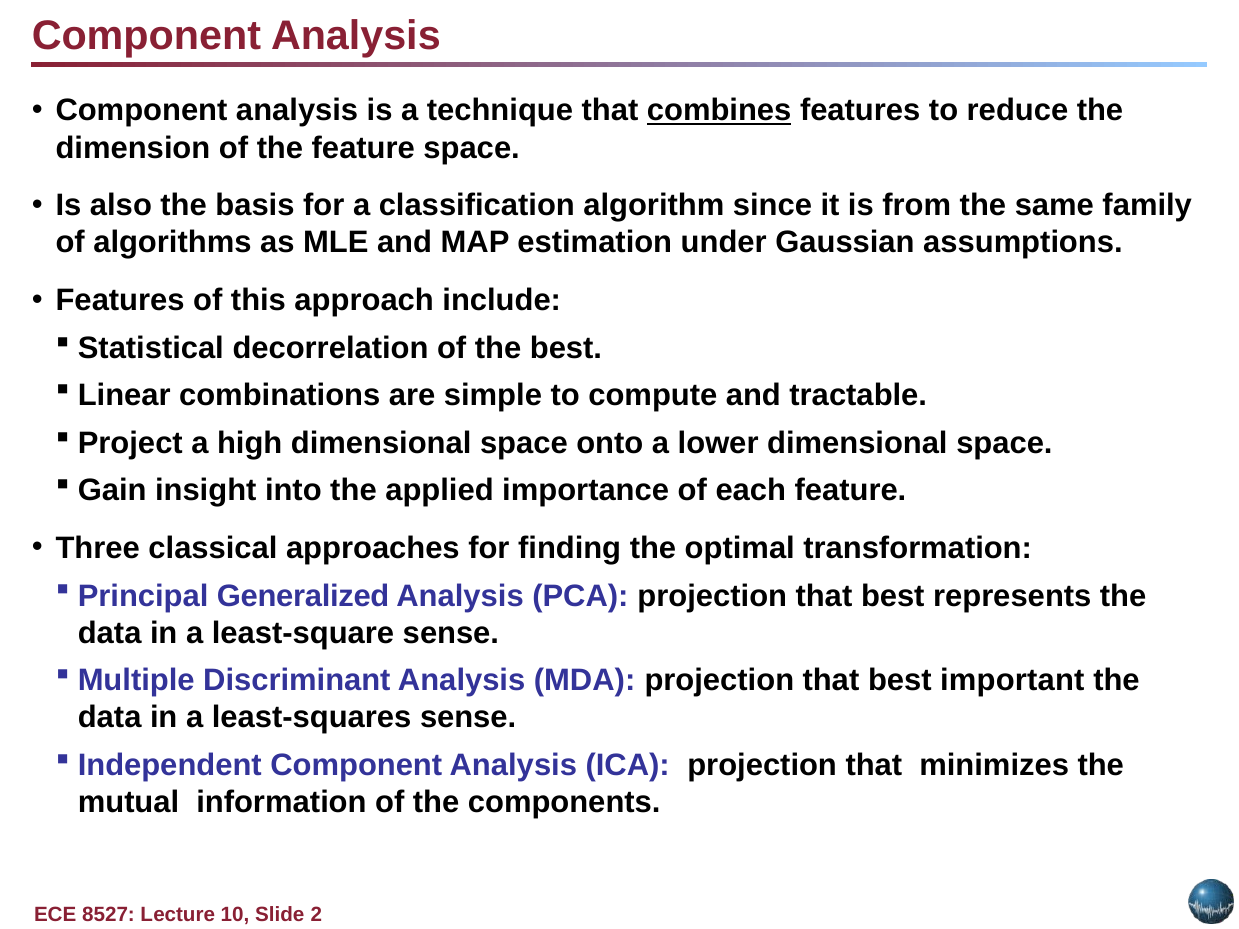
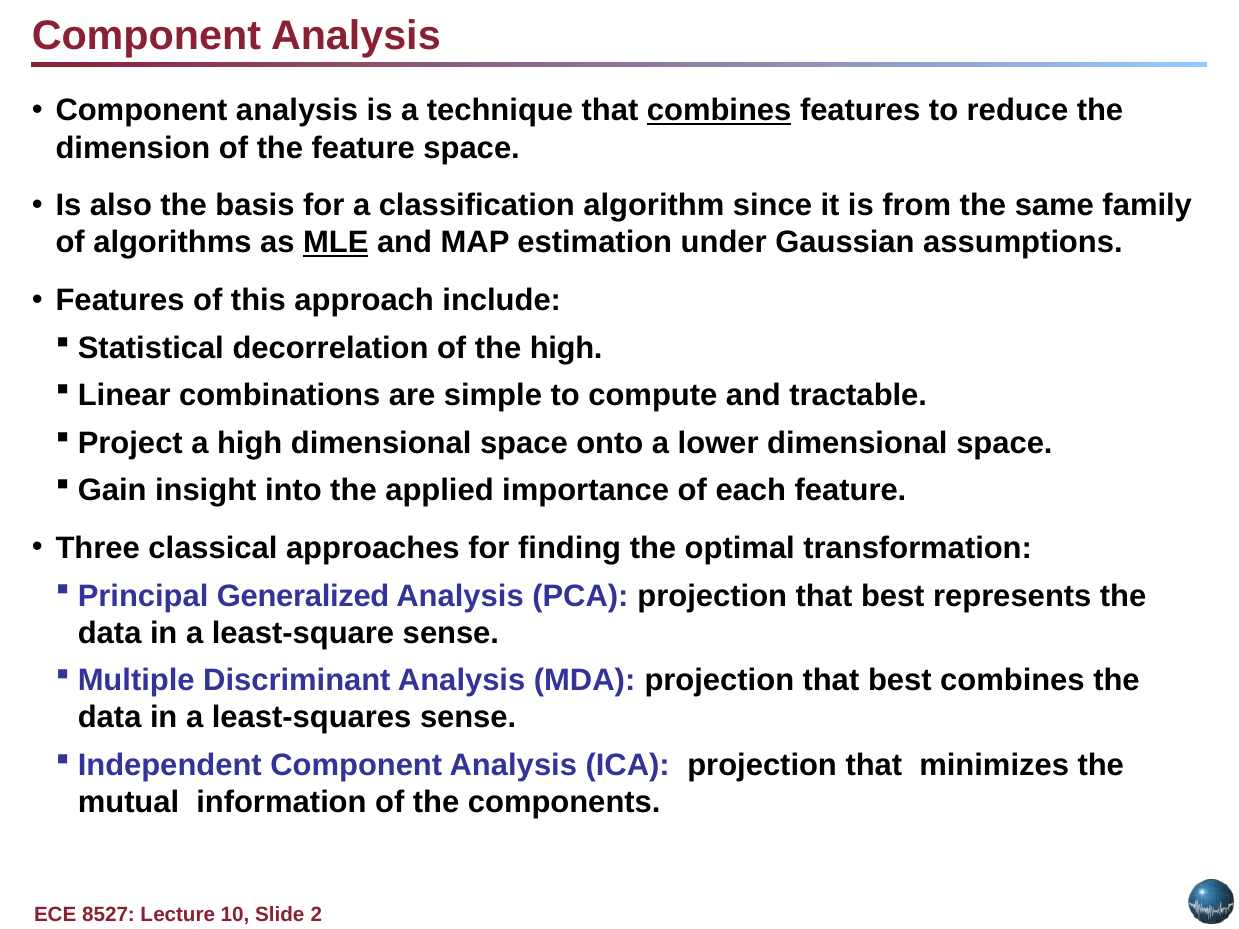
MLE underline: none -> present
the best: best -> high
best important: important -> combines
